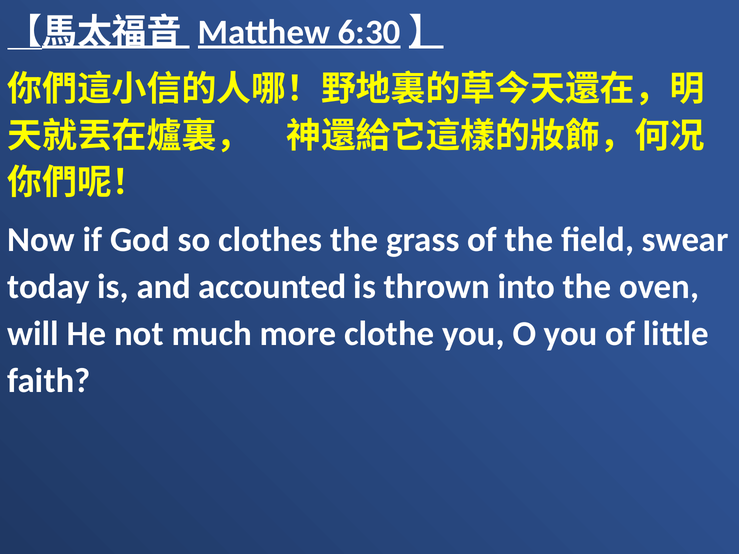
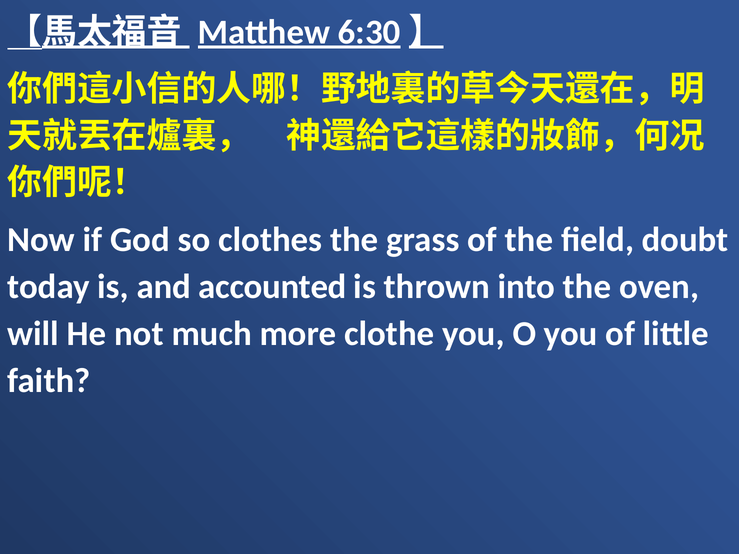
swear: swear -> doubt
